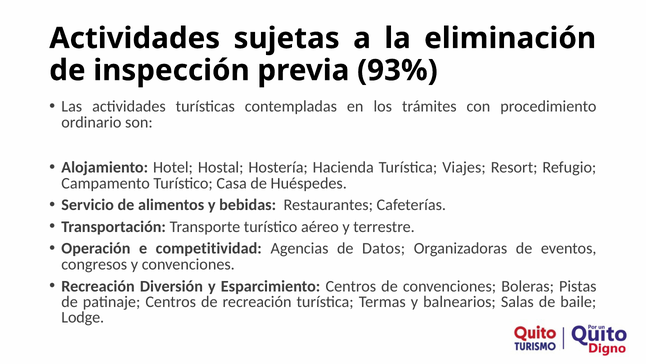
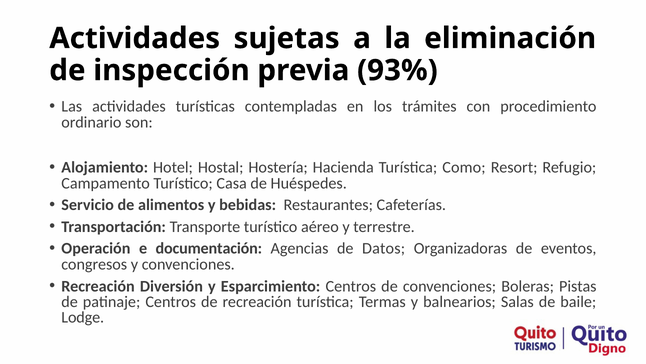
Viajes: Viajes -> Como
competitividad: competitividad -> documentación
